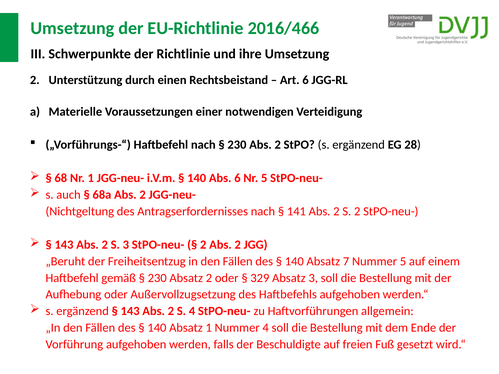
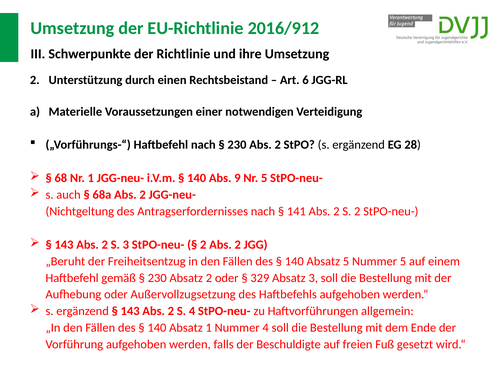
2016/466: 2016/466 -> 2016/912
Abs 6: 6 -> 9
Absatz 7: 7 -> 5
